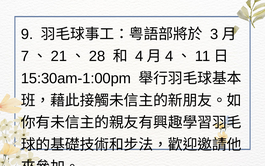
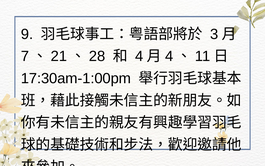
15:30am-1:00pm: 15:30am-1:00pm -> 17:30am-1:00pm
